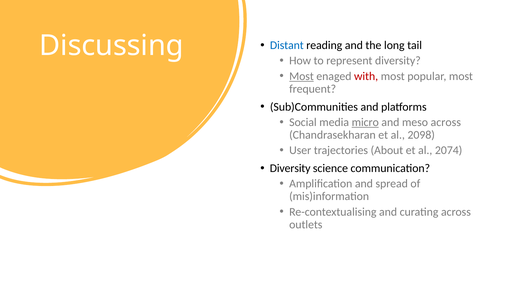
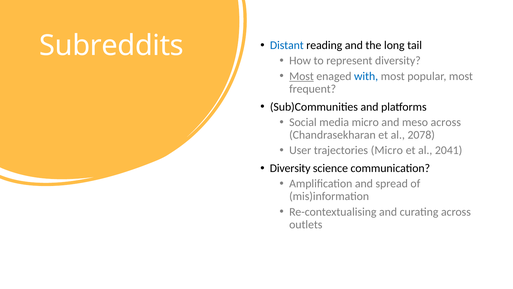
Discussing: Discussing -> Subreddits
with colour: red -> blue
micro at (365, 122) underline: present -> none
2098: 2098 -> 2078
trajectories About: About -> Micro
2074: 2074 -> 2041
